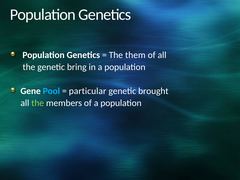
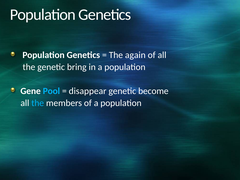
them: them -> again
particular: particular -> disappear
brought: brought -> become
the at (38, 103) colour: light green -> light blue
